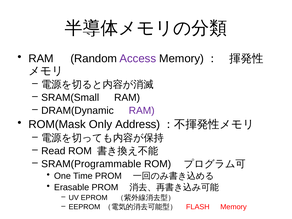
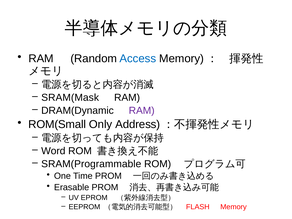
Access colour: purple -> blue
SRAM(Small: SRAM(Small -> SRAM(Mask
ROM(Mask: ROM(Mask -> ROM(Small
Read: Read -> Word
